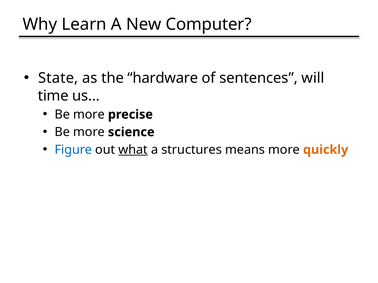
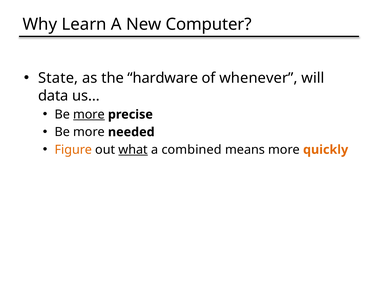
sentences: sentences -> whenever
time: time -> data
more at (89, 115) underline: none -> present
science: science -> needed
Figure colour: blue -> orange
structures: structures -> combined
